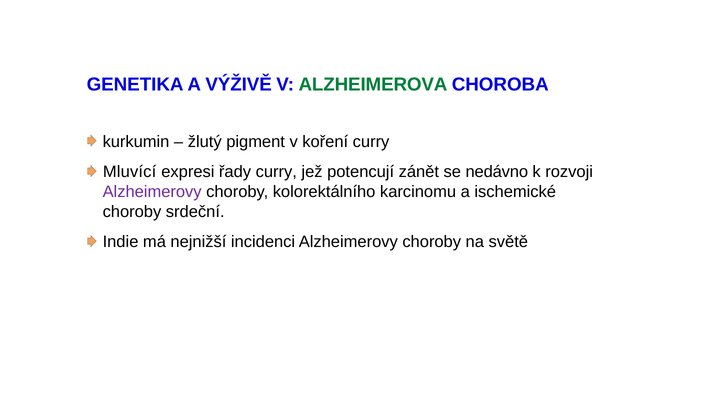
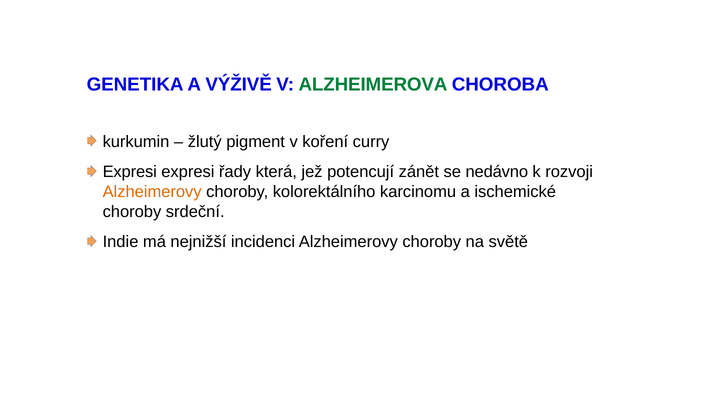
Mluvící at (130, 172): Mluvící -> Expresi
řady curry: curry -> která
Alzheimerovy at (152, 192) colour: purple -> orange
